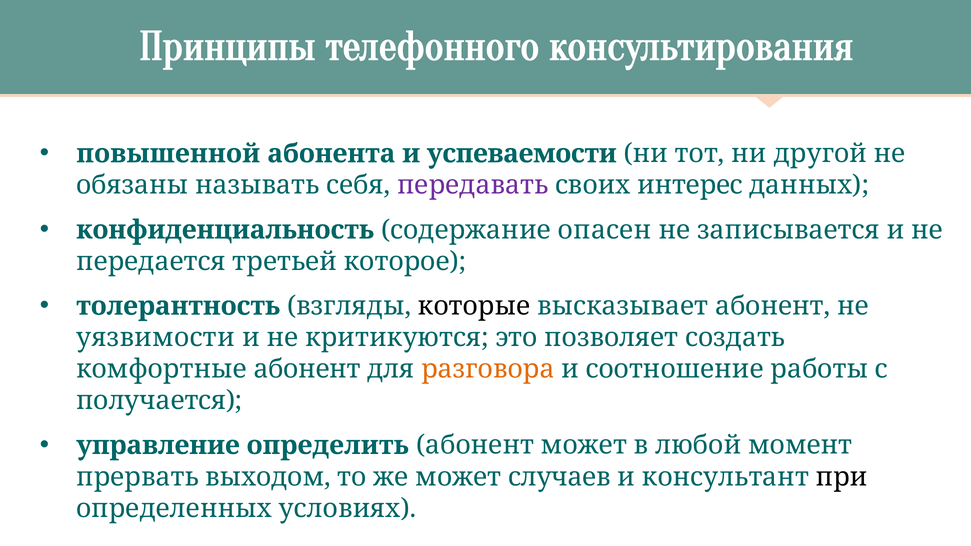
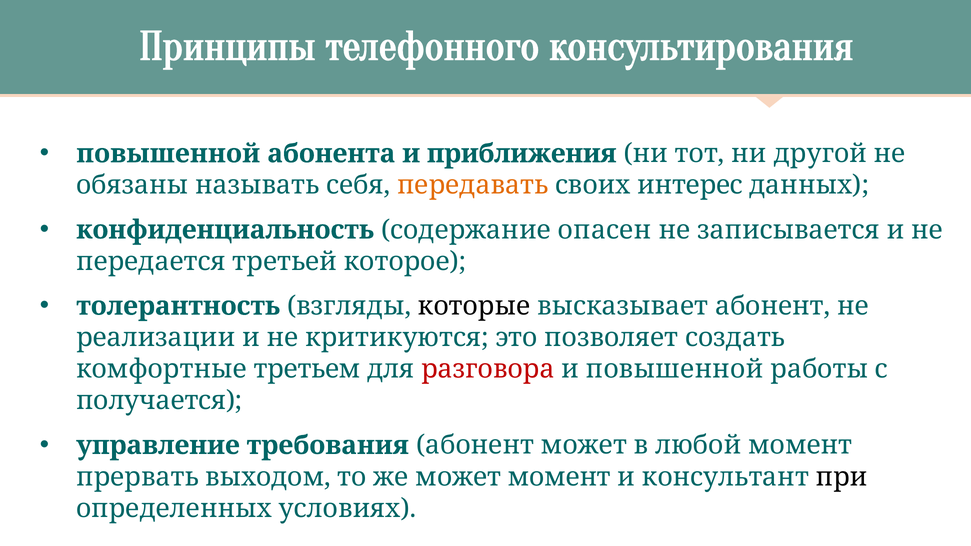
успеваемости: успеваемости -> приближения
передавать colour: purple -> orange
уязвимости: уязвимости -> реализации
комфортные абонент: абонент -> третьем
разговора colour: orange -> red
и соотношение: соотношение -> повышенной
определить: определить -> требования
может случаев: случаев -> момент
